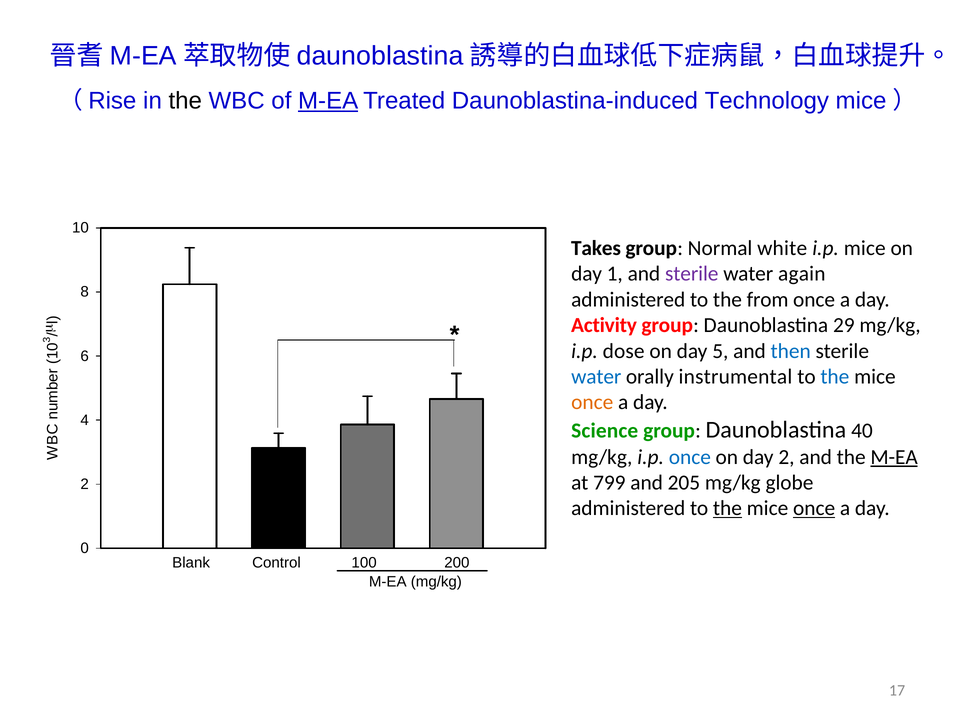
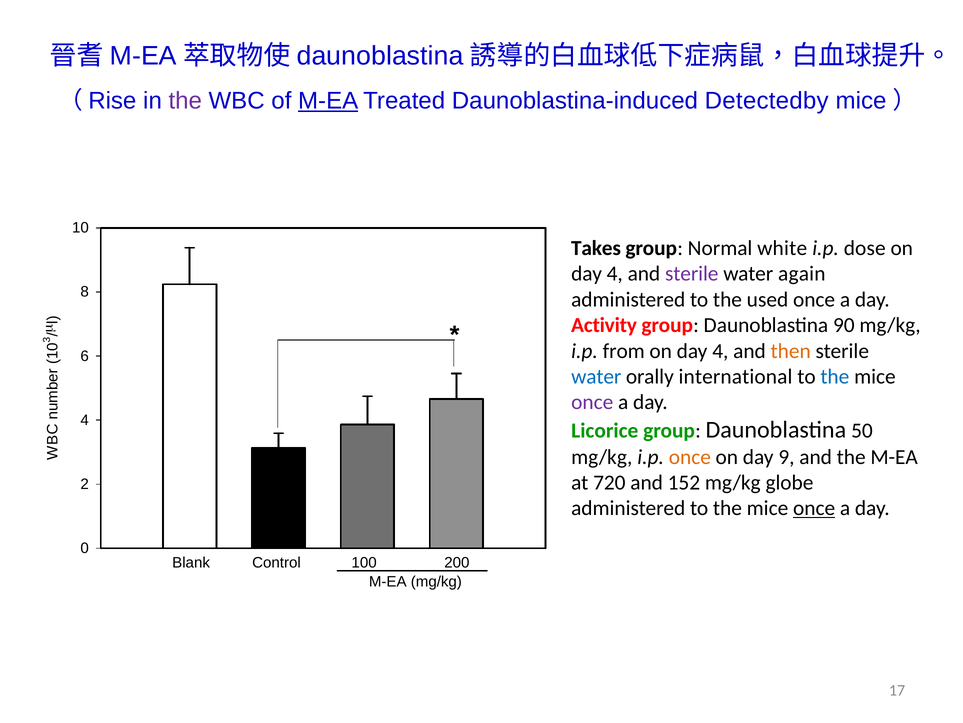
the at (185, 101) colour: black -> purple
Technology: Technology -> Detectedby
i.p mice: mice -> dose
1 at (615, 274): 1 -> 4
from: from -> used
29: 29 -> 90
dose: dose -> from
5 at (720, 351): 5 -> 4
then colour: blue -> orange
instrumental: instrumental -> international
once at (592, 402) colour: orange -> purple
Science: Science -> Licorice
40: 40 -> 50
once at (690, 456) colour: blue -> orange
day 2: 2 -> 9
M-EA at (894, 456) underline: present -> none
799: 799 -> 720
205: 205 -> 152
the at (727, 508) underline: present -> none
